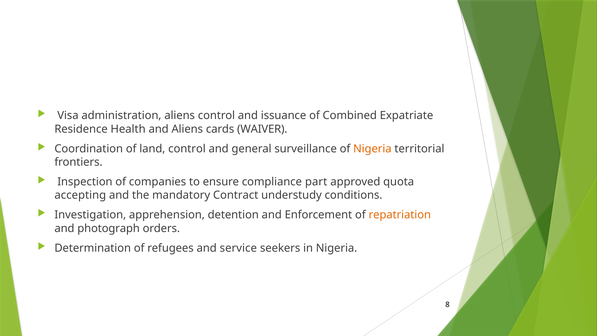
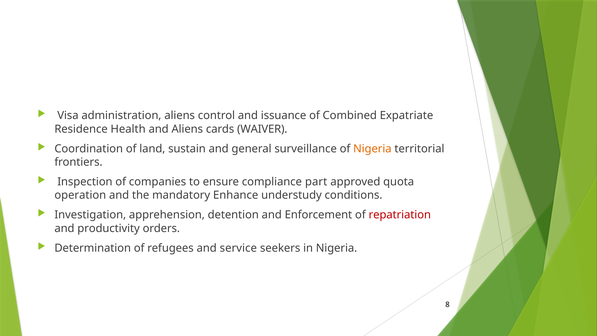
land control: control -> sustain
accepting: accepting -> operation
Contract: Contract -> Enhance
repatriation colour: orange -> red
photograph: photograph -> productivity
